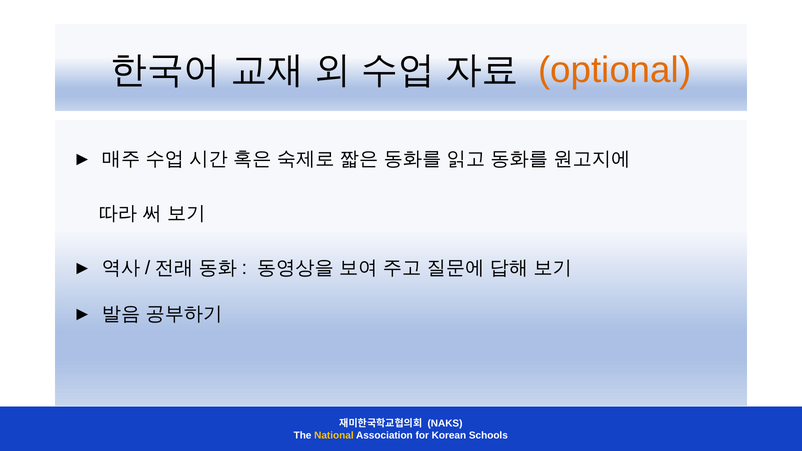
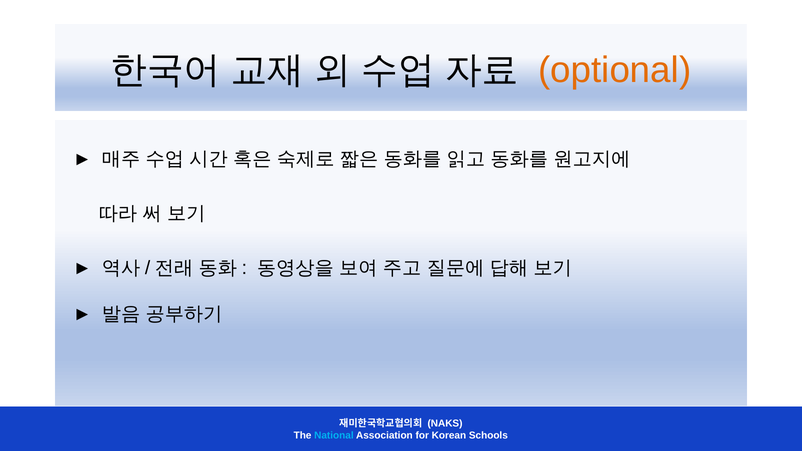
National colour: yellow -> light blue
